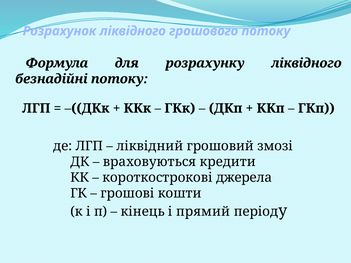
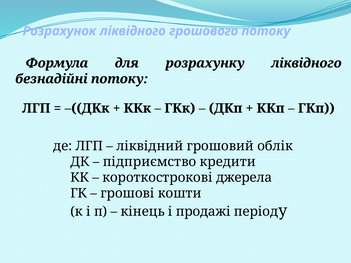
змозі: змозі -> облік
враховуються: враховуються -> підприємство
прямий: прямий -> продажі
